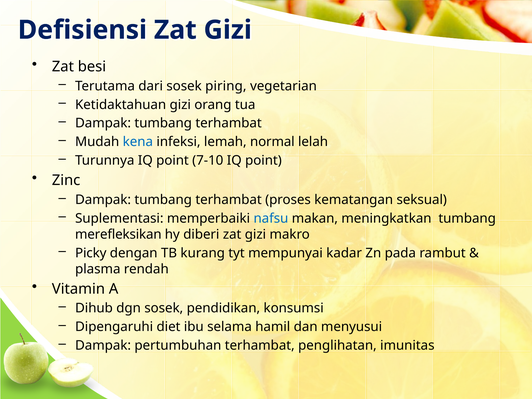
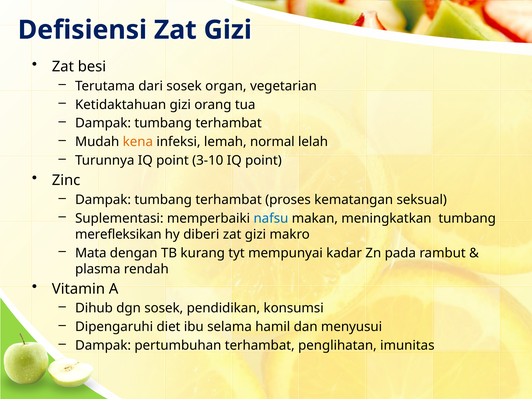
piring: piring -> organ
kena colour: blue -> orange
7-10: 7-10 -> 3-10
Picky: Picky -> Mata
